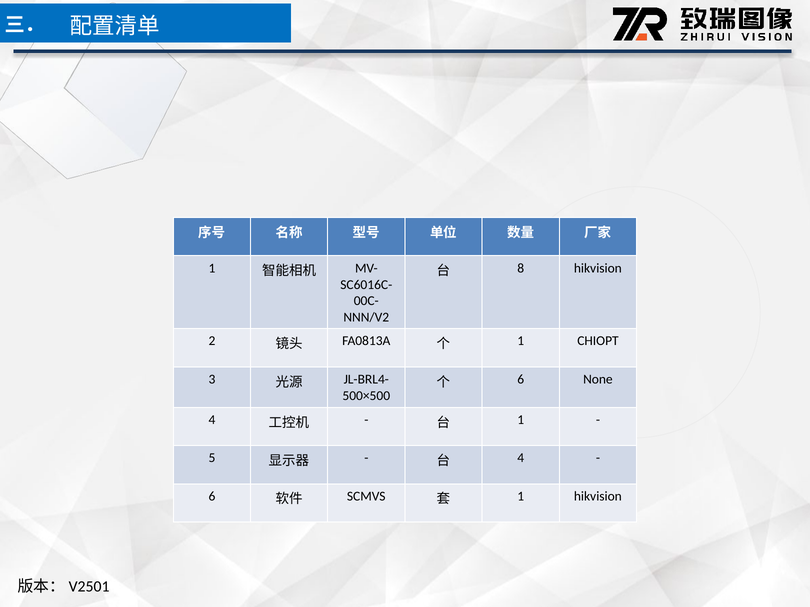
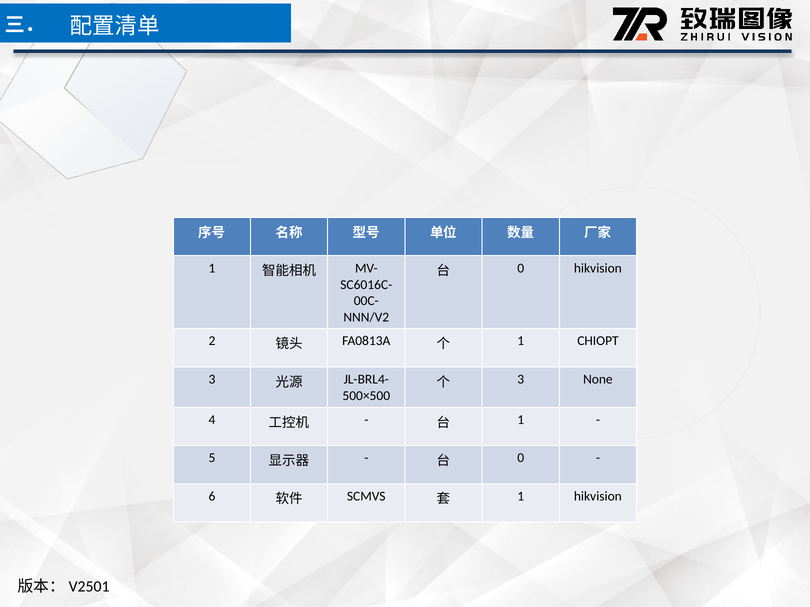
8 at (521, 268): 8 -> 0
6 at (521, 380): 6 -> 3
4 at (521, 458): 4 -> 0
